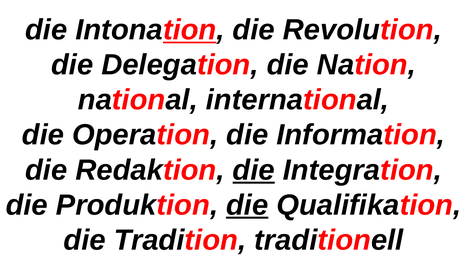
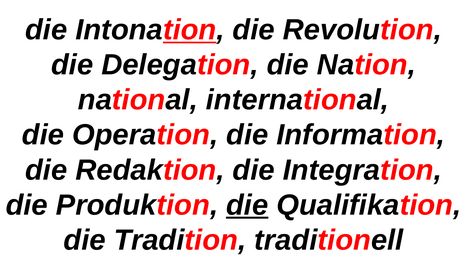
die at (254, 170) underline: present -> none
